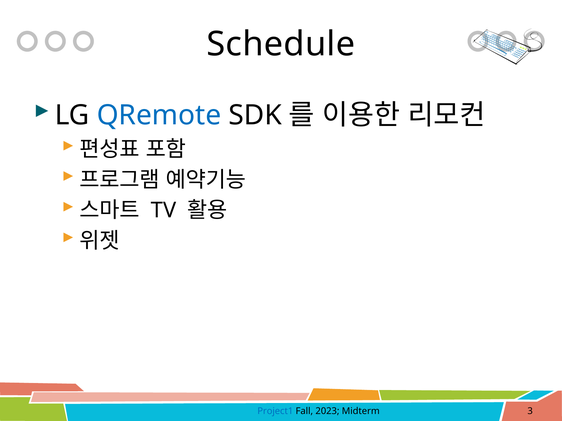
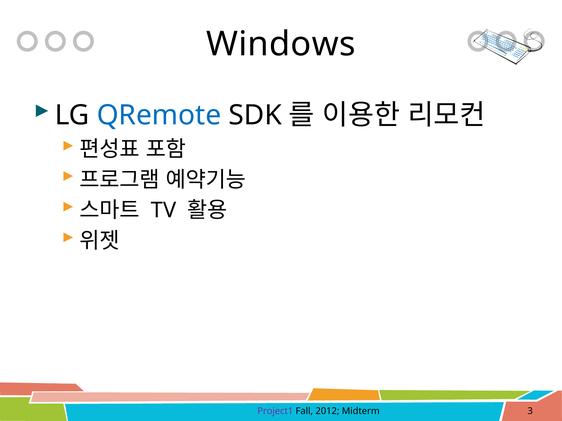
Schedule: Schedule -> Windows
Project1 colour: blue -> purple
2023: 2023 -> 2012
